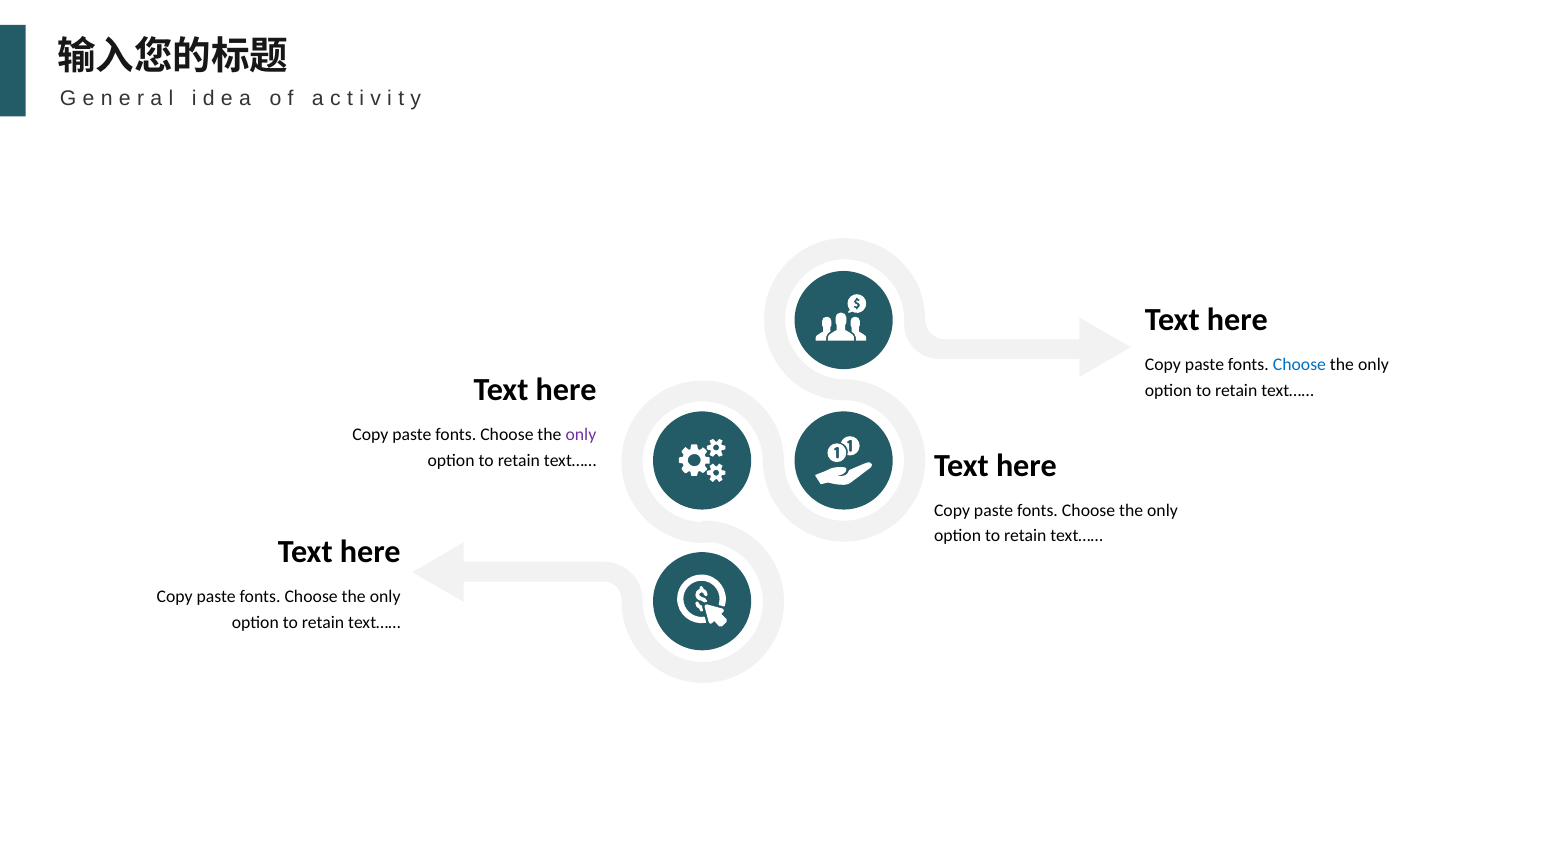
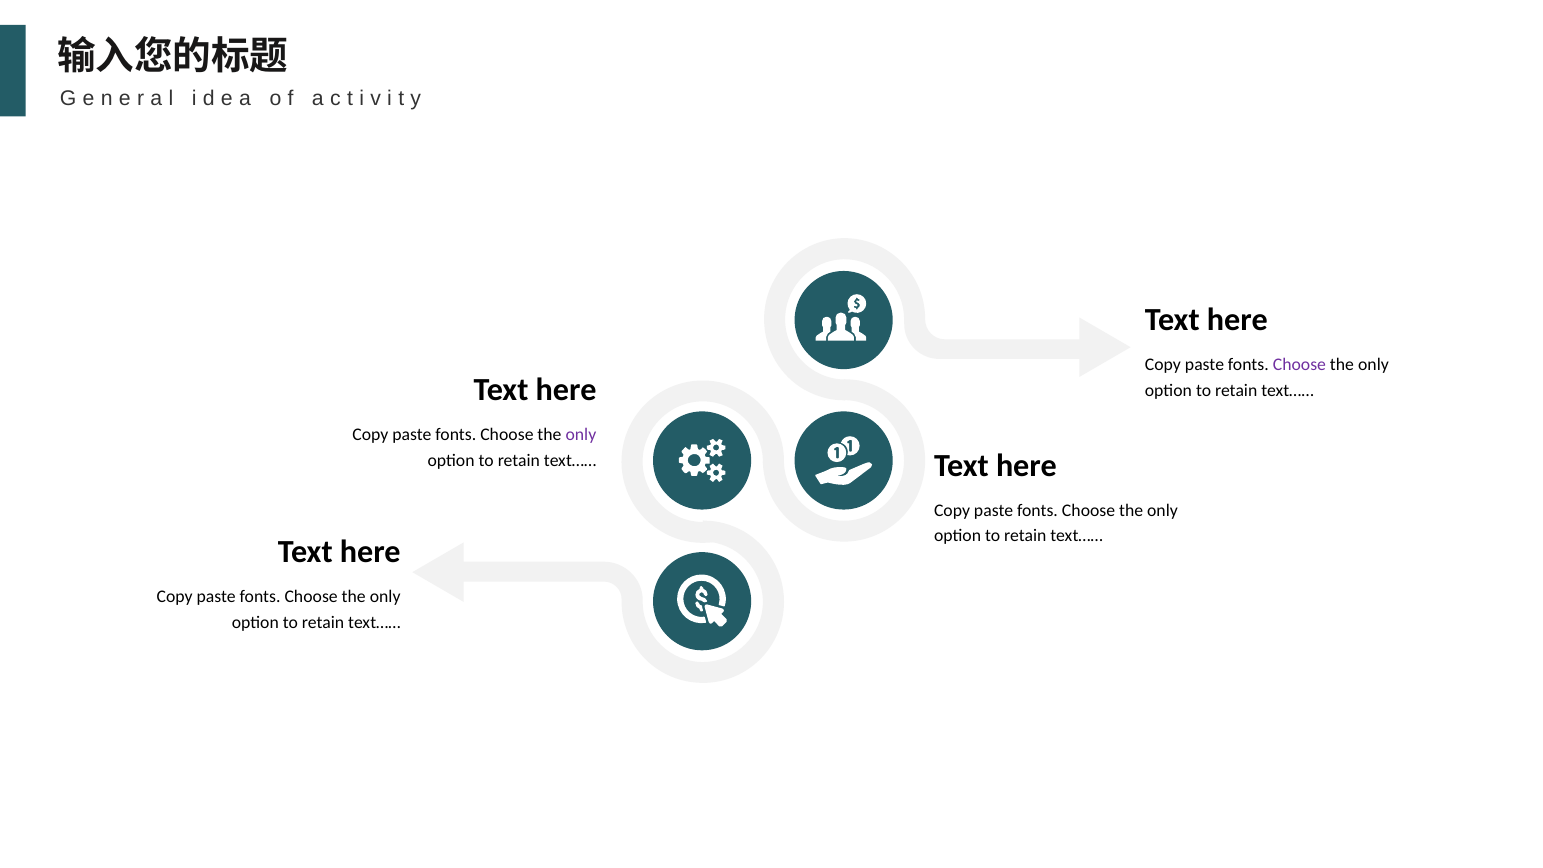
Choose at (1299, 365) colour: blue -> purple
